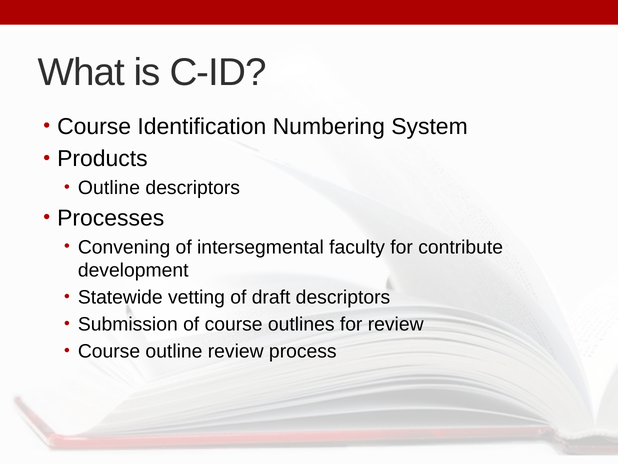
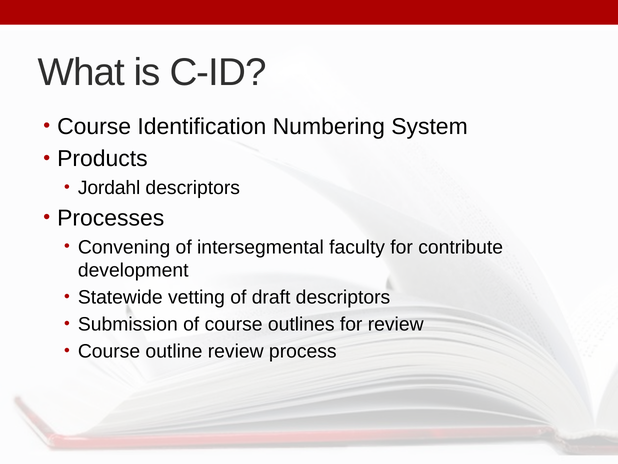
Outline at (109, 188): Outline -> Jordahl
